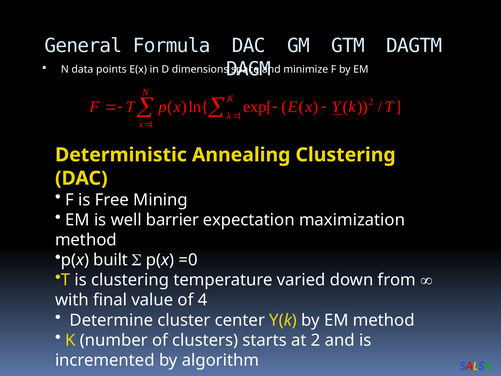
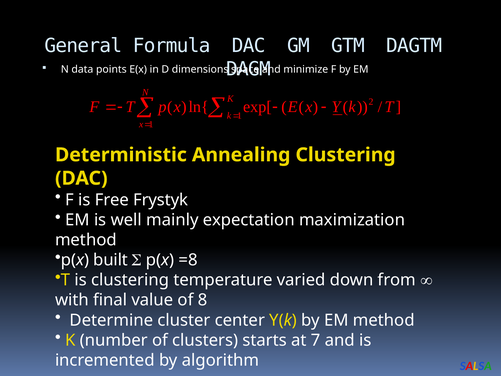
Mining: Mining -> Frystyk
barrier: barrier -> mainly
=0: =0 -> =8
4: 4 -> 8
at 2: 2 -> 7
